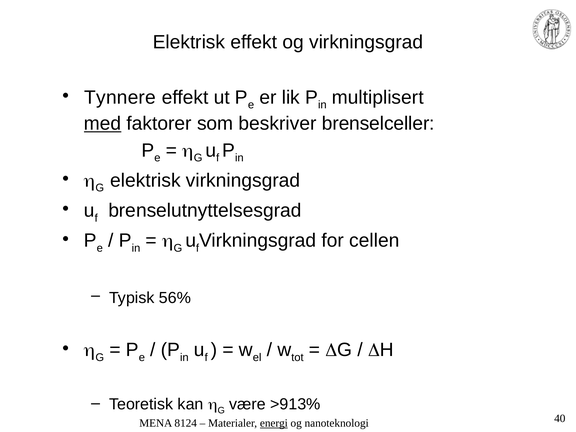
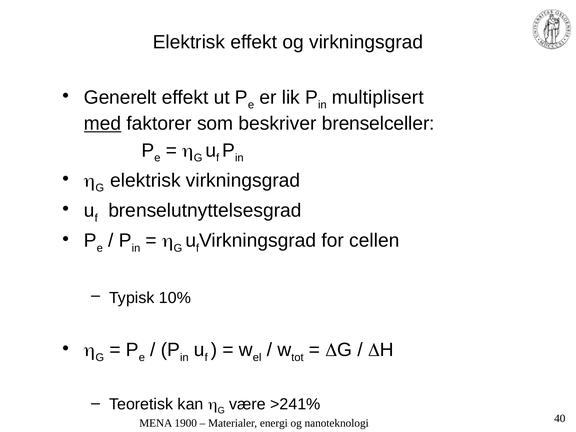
Tynnere: Tynnere -> Generelt
56%: 56% -> 10%
>913%: >913% -> >241%
8124: 8124 -> 1900
energi underline: present -> none
